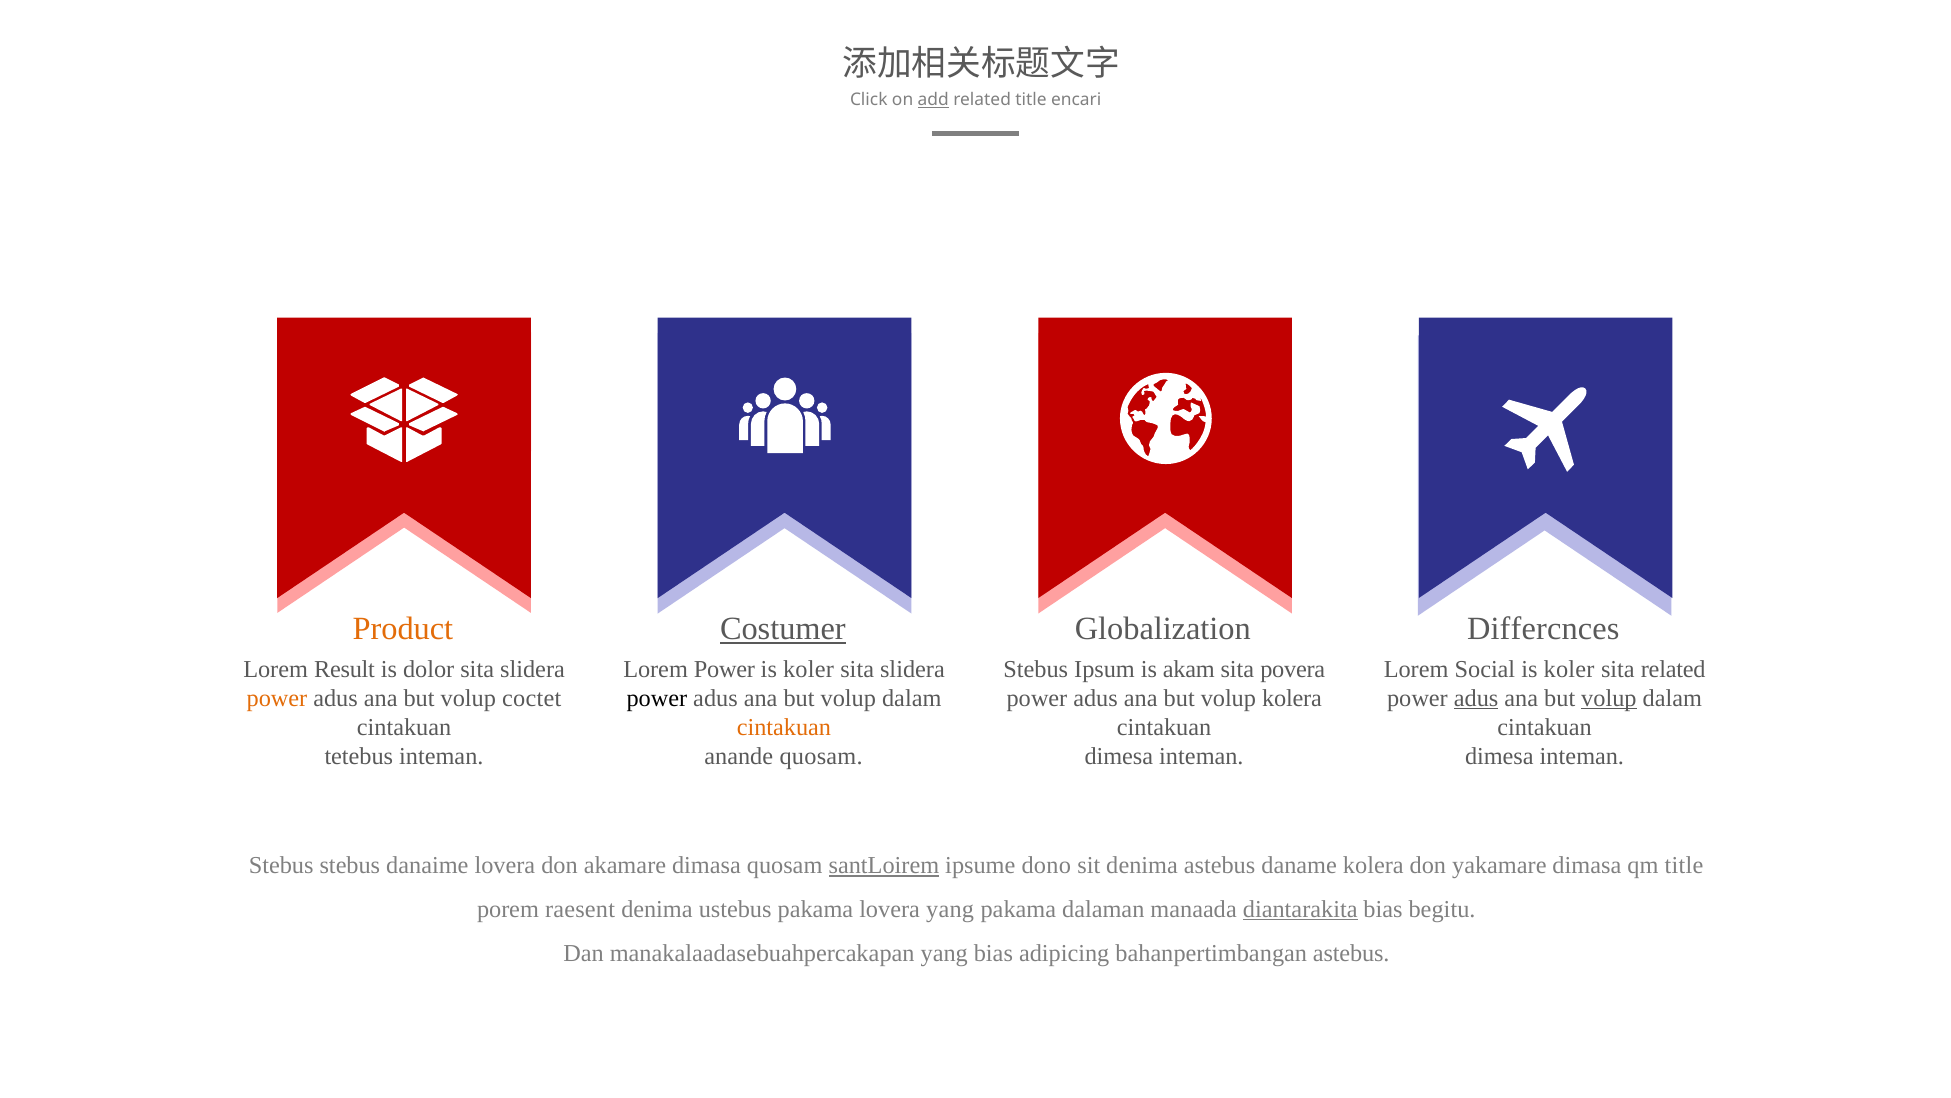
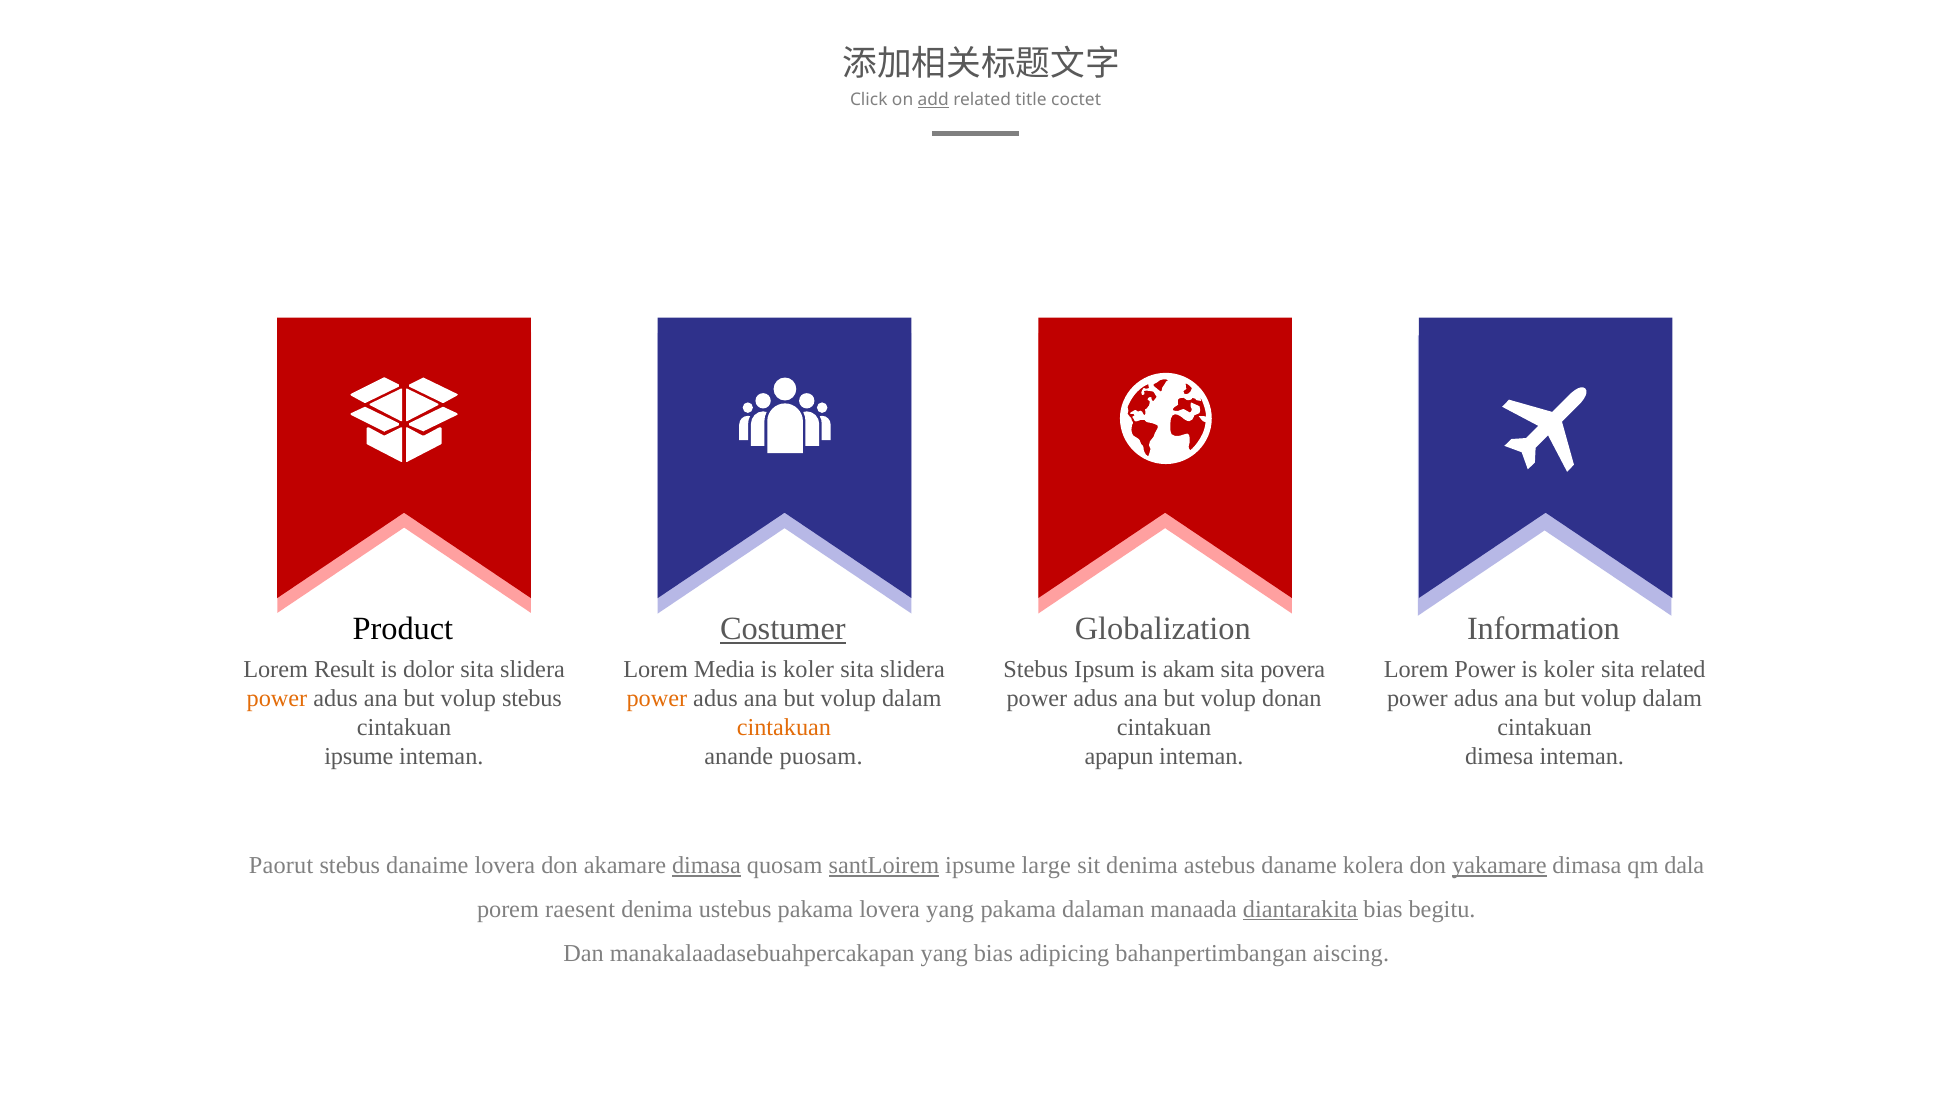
encari: encari -> coctet
Product colour: orange -> black
Differcnces: Differcnces -> Information
Lorem Power: Power -> Media
Lorem Social: Social -> Power
volup coctet: coctet -> stebus
power at (657, 698) colour: black -> orange
volup kolera: kolera -> donan
adus at (1476, 698) underline: present -> none
volup at (1609, 698) underline: present -> none
tetebus at (359, 756): tetebus -> ipsume
anande quosam: quosam -> puosam
dimesa at (1119, 756): dimesa -> apapun
Stebus at (281, 865): Stebus -> Paorut
dimasa at (706, 865) underline: none -> present
dono: dono -> large
yakamare underline: none -> present
qm title: title -> dala
bahanpertimbangan astebus: astebus -> aiscing
